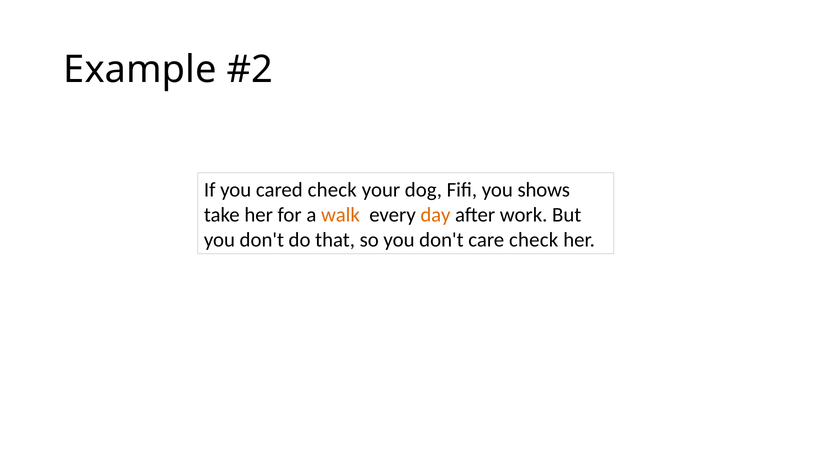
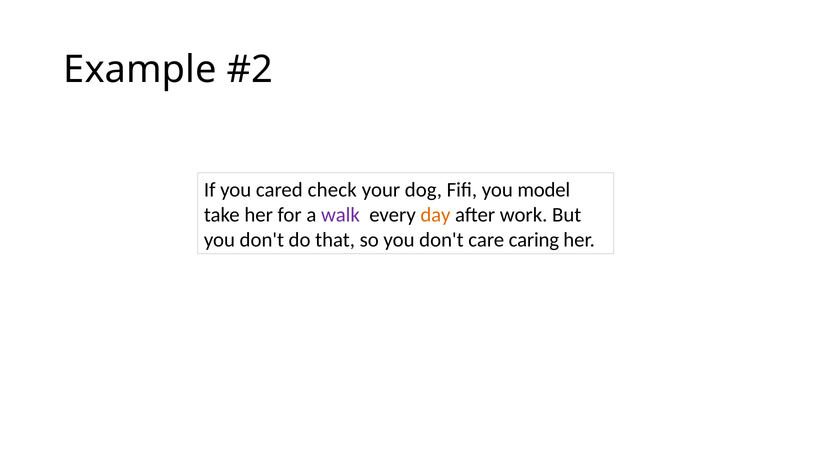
shows: shows -> model
walk colour: orange -> purple
care check: check -> caring
